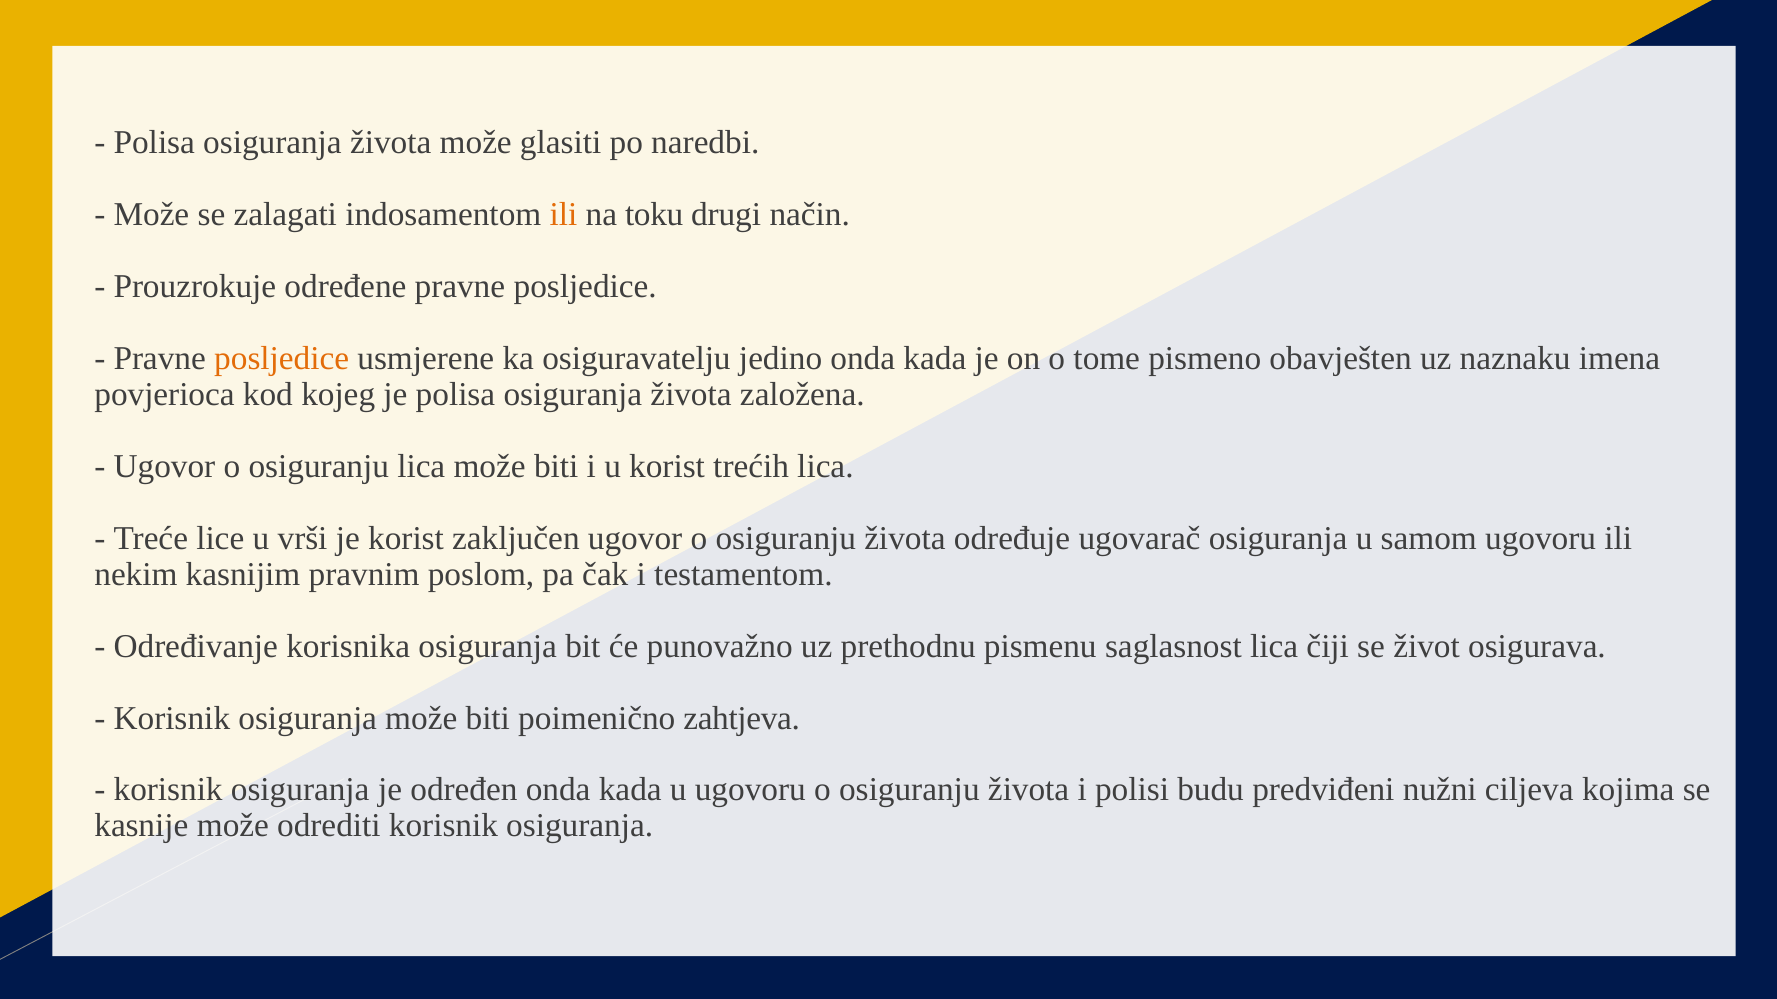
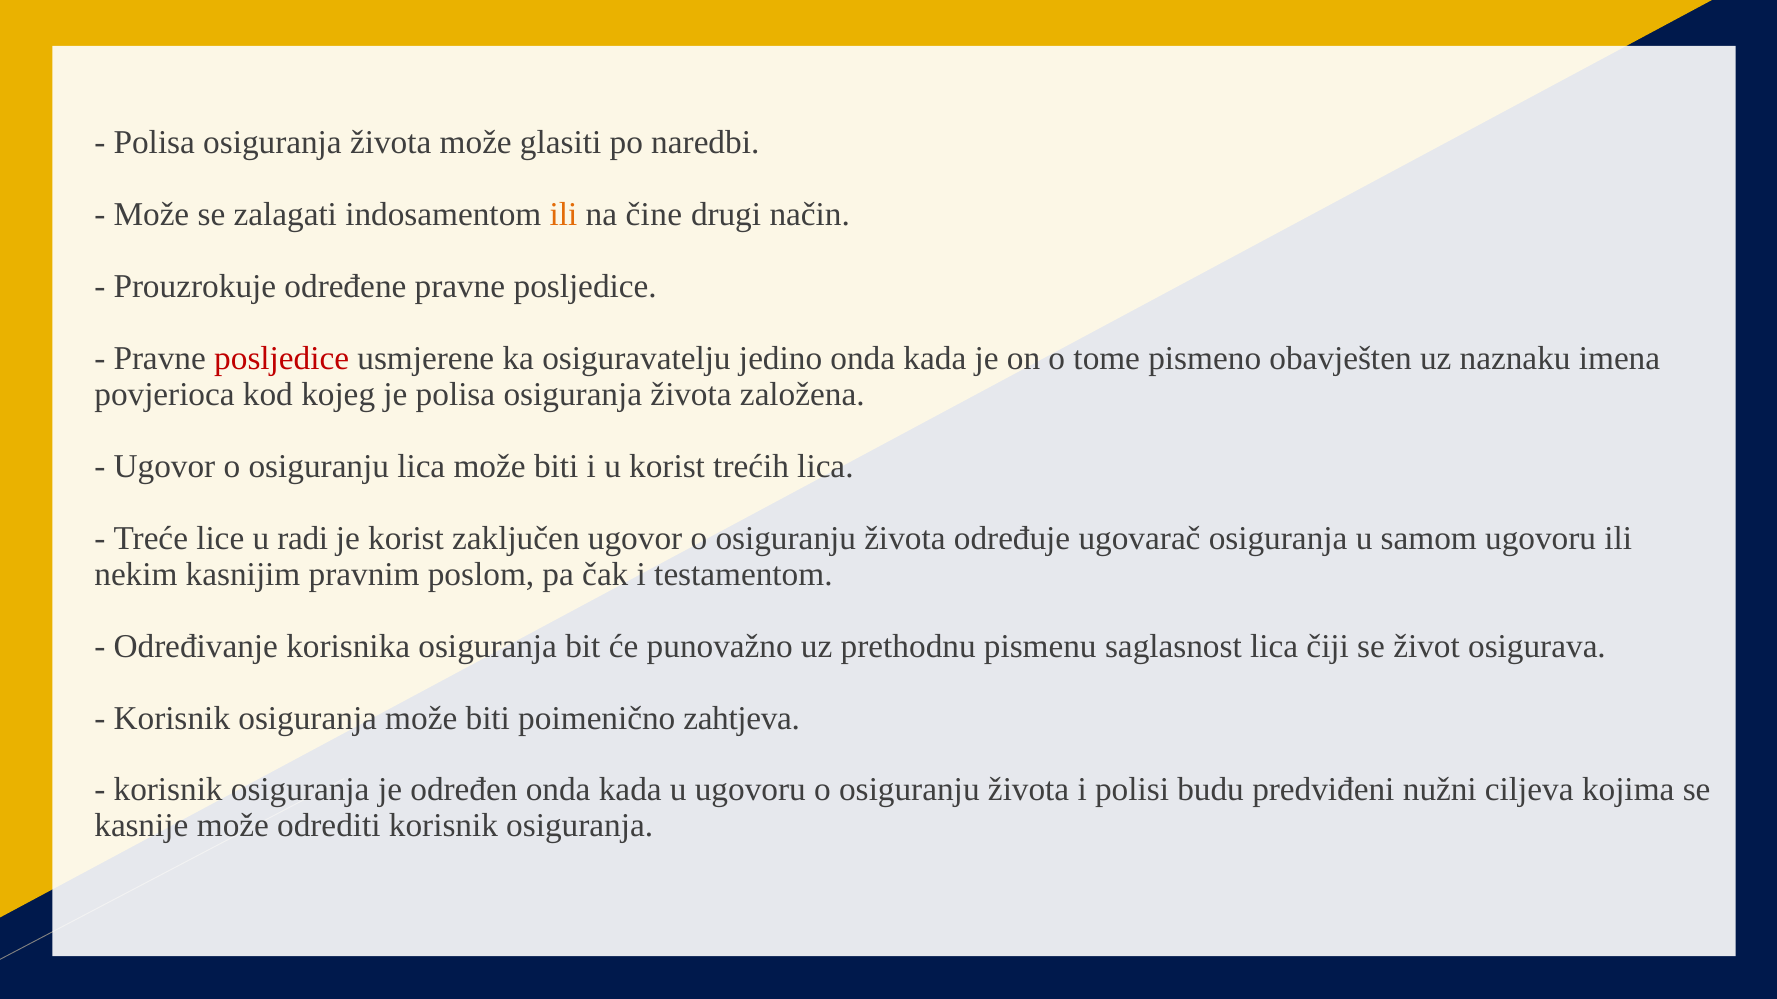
toku: toku -> čine
posljedice at (282, 358) colour: orange -> red
vrši: vrši -> radi
